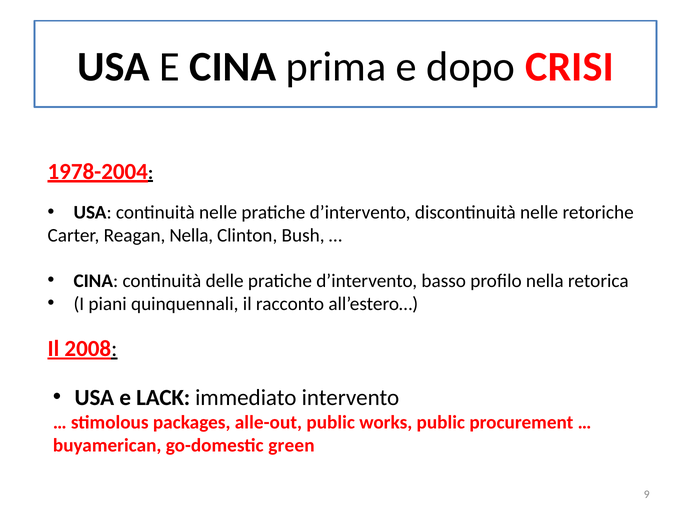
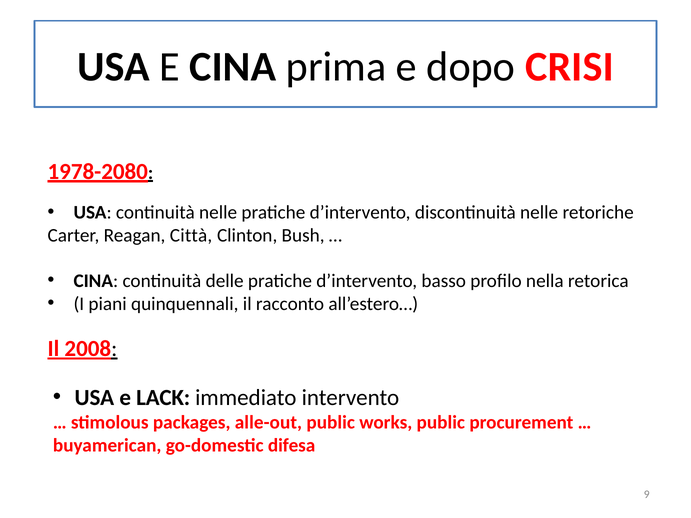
1978-2004: 1978-2004 -> 1978-2080
Reagan Nella: Nella -> Città
green: green -> difesa
